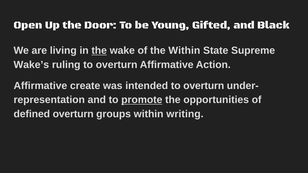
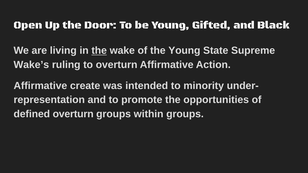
the Within: Within -> Young
intended to overturn: overturn -> minority
promote underline: present -> none
within writing: writing -> groups
